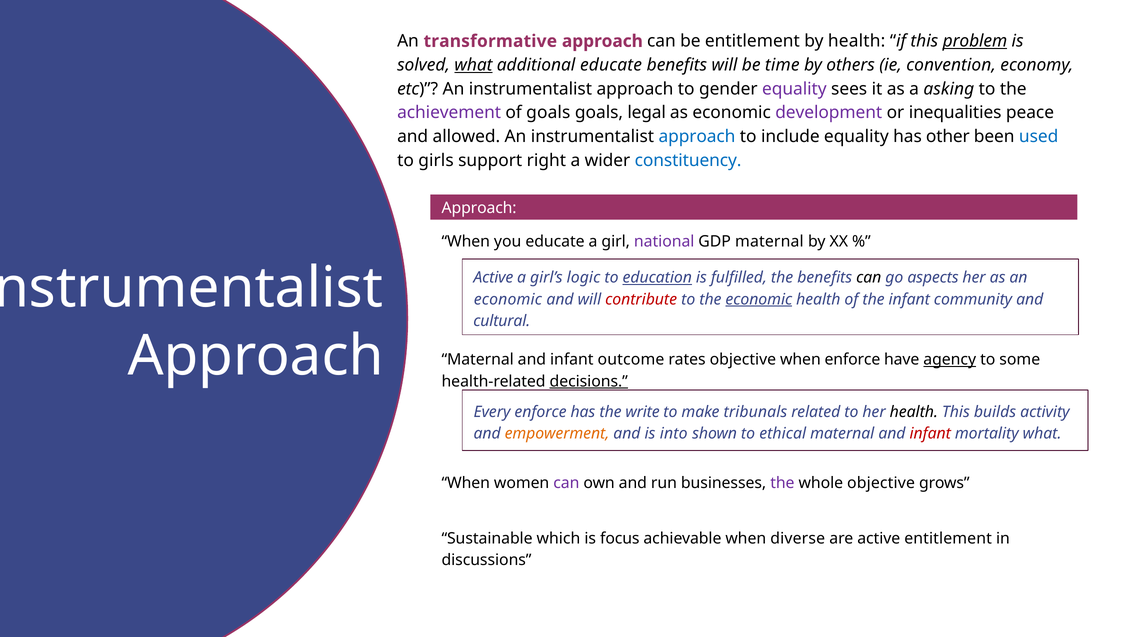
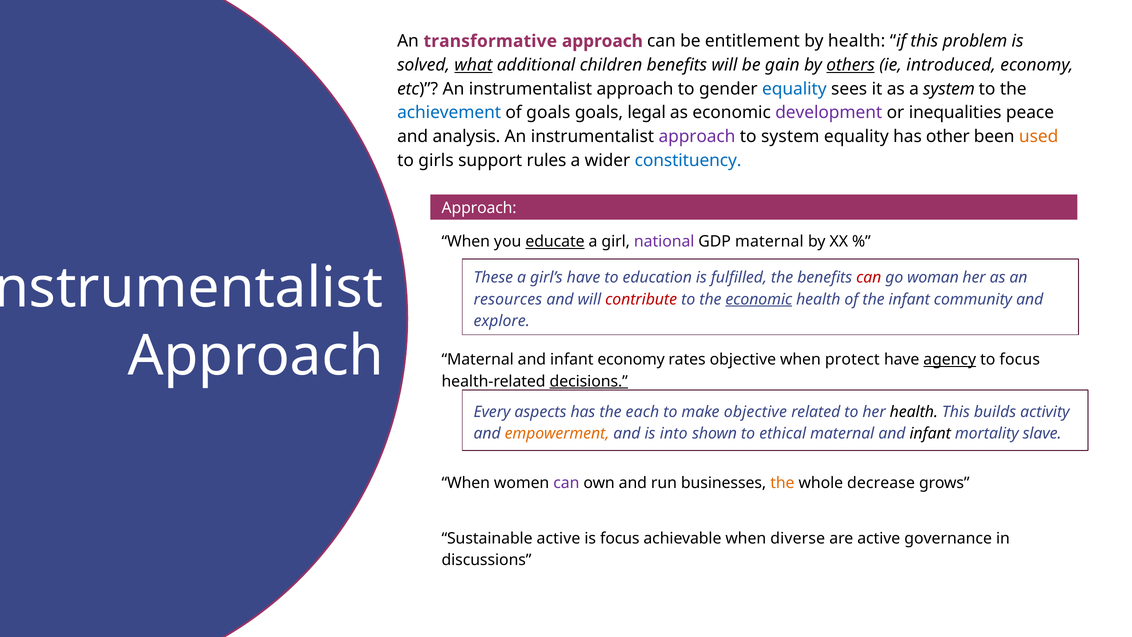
problem underline: present -> none
additional educate: educate -> children
time: time -> gain
others underline: none -> present
convention: convention -> introduced
equality at (794, 89) colour: purple -> blue
a asking: asking -> system
achievement colour: purple -> blue
allowed: allowed -> analysis
approach at (697, 136) colour: blue -> purple
to include: include -> system
used colour: blue -> orange
right: right -> rules
educate at (555, 242) underline: none -> present
Active at (493, 278): Active -> These
girl’s logic: logic -> have
education underline: present -> none
can at (869, 278) colour: black -> red
aspects: aspects -> woman
economic at (508, 299): economic -> resources
cultural: cultural -> explore
infant outcome: outcome -> economy
when enforce: enforce -> protect
to some: some -> focus
Every enforce: enforce -> aspects
write: write -> each
make tribunals: tribunals -> objective
infant at (930, 433) colour: red -> black
mortality what: what -> slave
the at (782, 483) colour: purple -> orange
whole objective: objective -> decrease
Sustainable which: which -> active
active entitlement: entitlement -> governance
